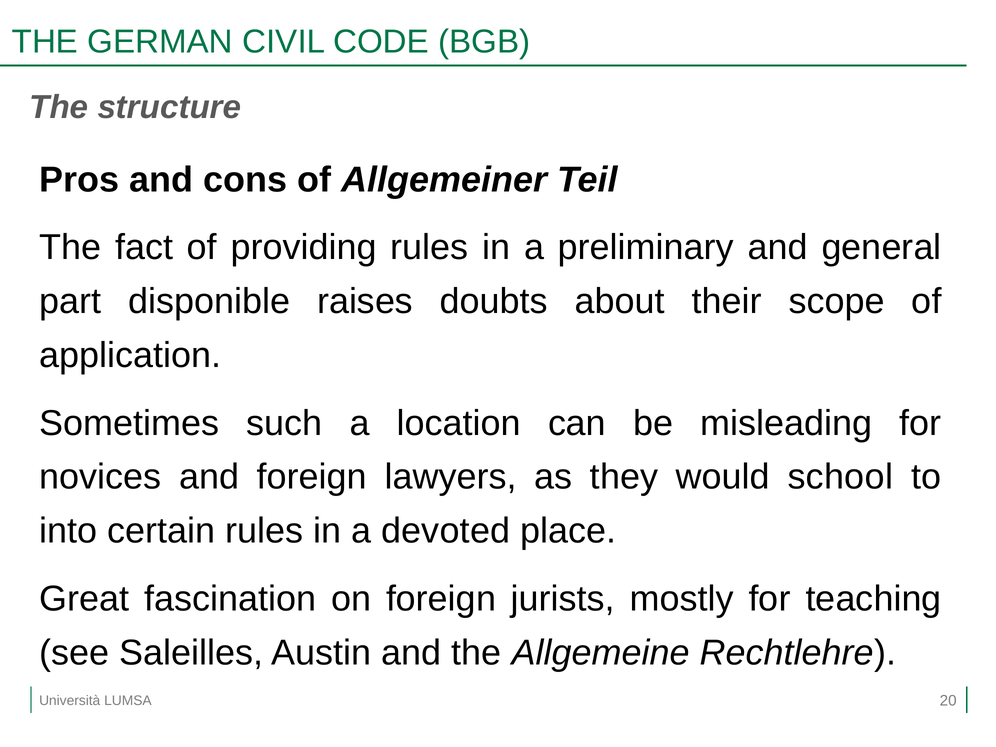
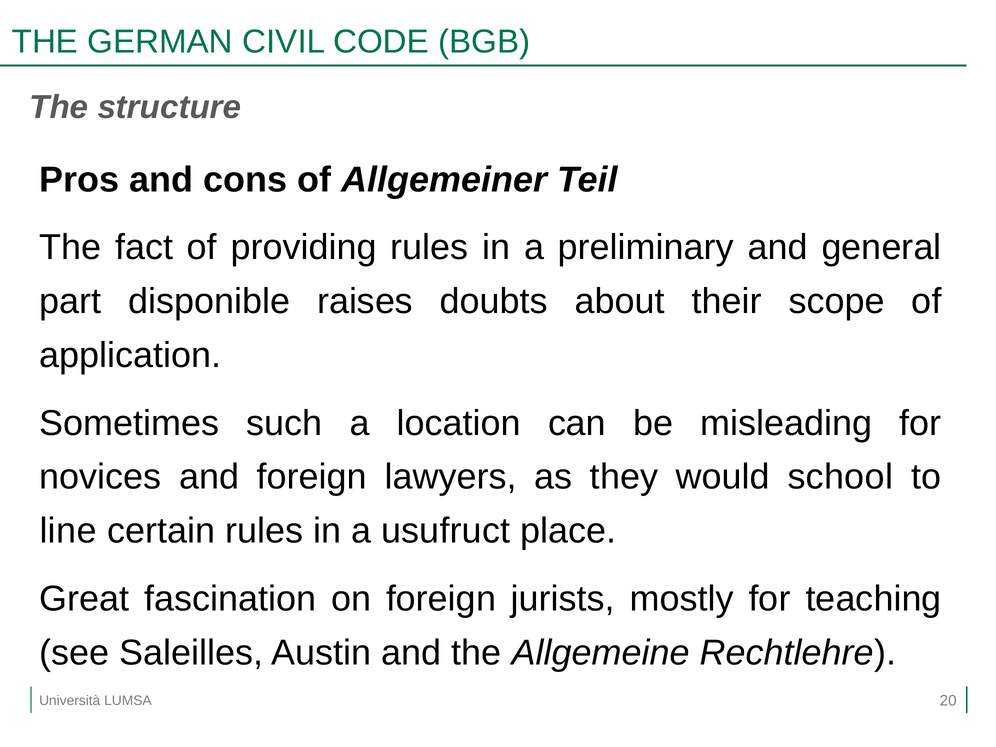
into: into -> line
devoted: devoted -> usufruct
